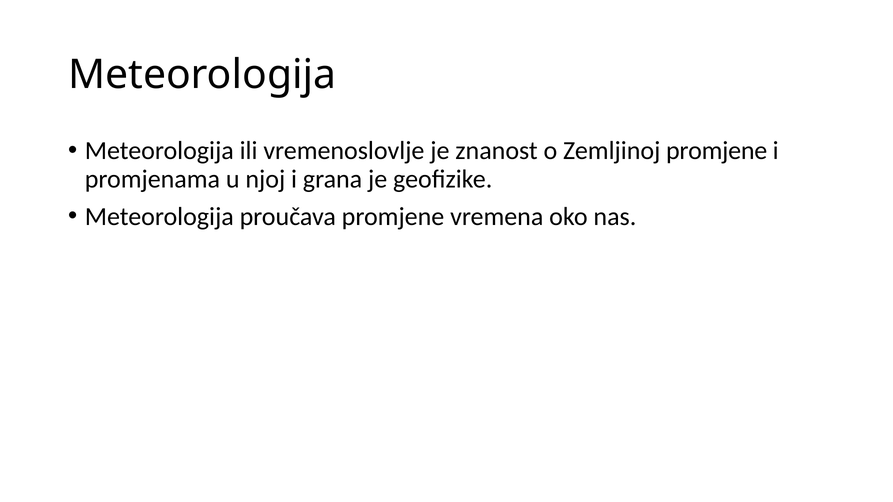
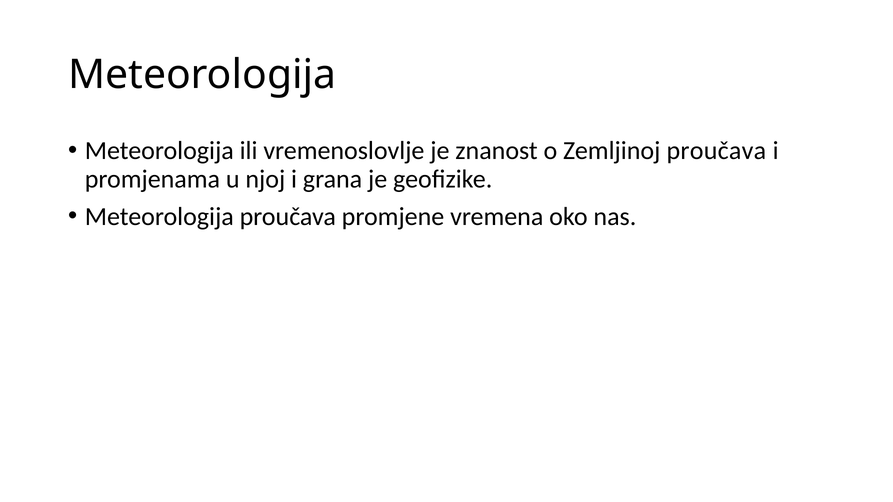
Zemljinoj promjene: promjene -> proučava
